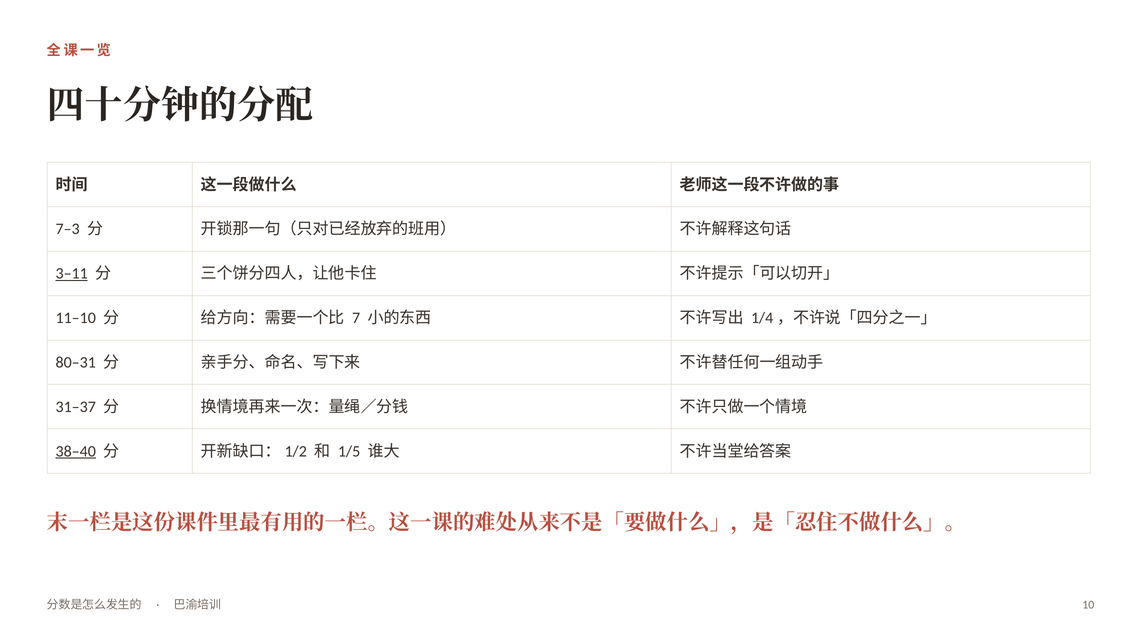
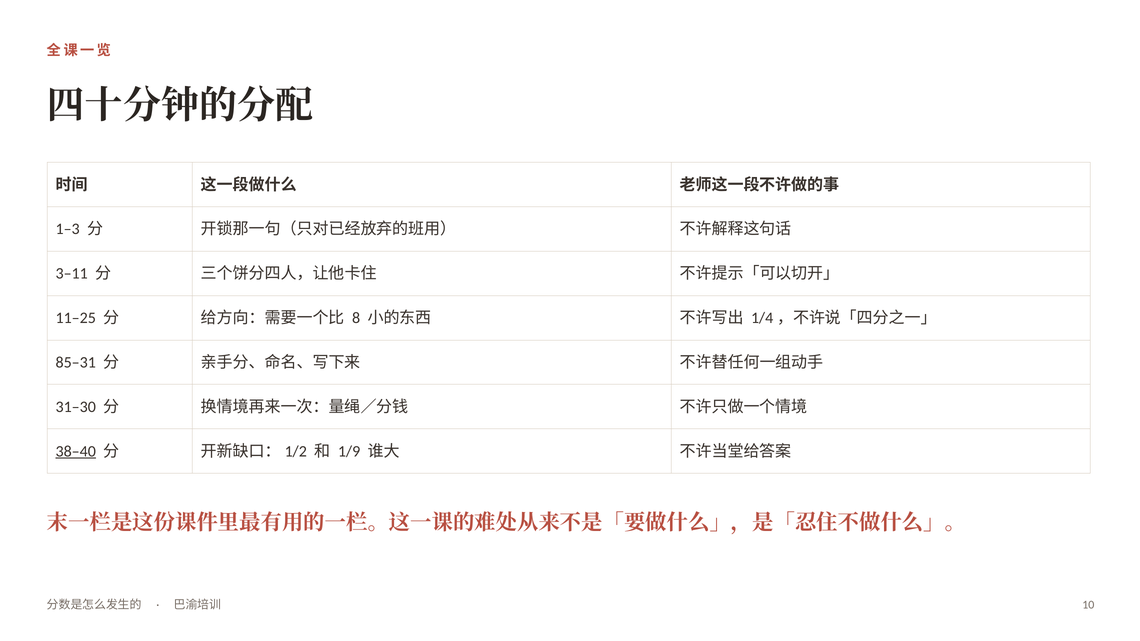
7–3: 7–3 -> 1–3
3–11 underline: present -> none
11–10: 11–10 -> 11–25
7: 7 -> 8
80–31: 80–31 -> 85–31
31–37: 31–37 -> 31–30
1/5: 1/5 -> 1/9
